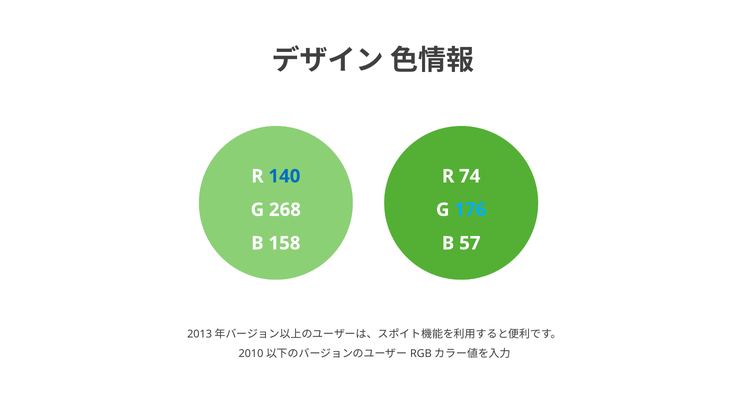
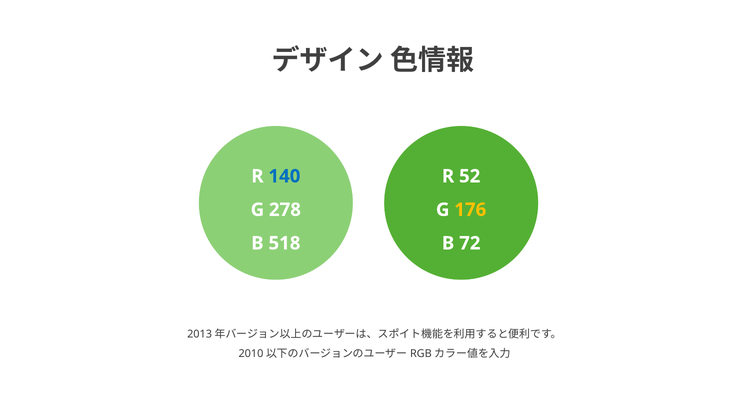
74: 74 -> 52
268: 268 -> 278
176 colour: light blue -> yellow
158: 158 -> 518
57: 57 -> 72
